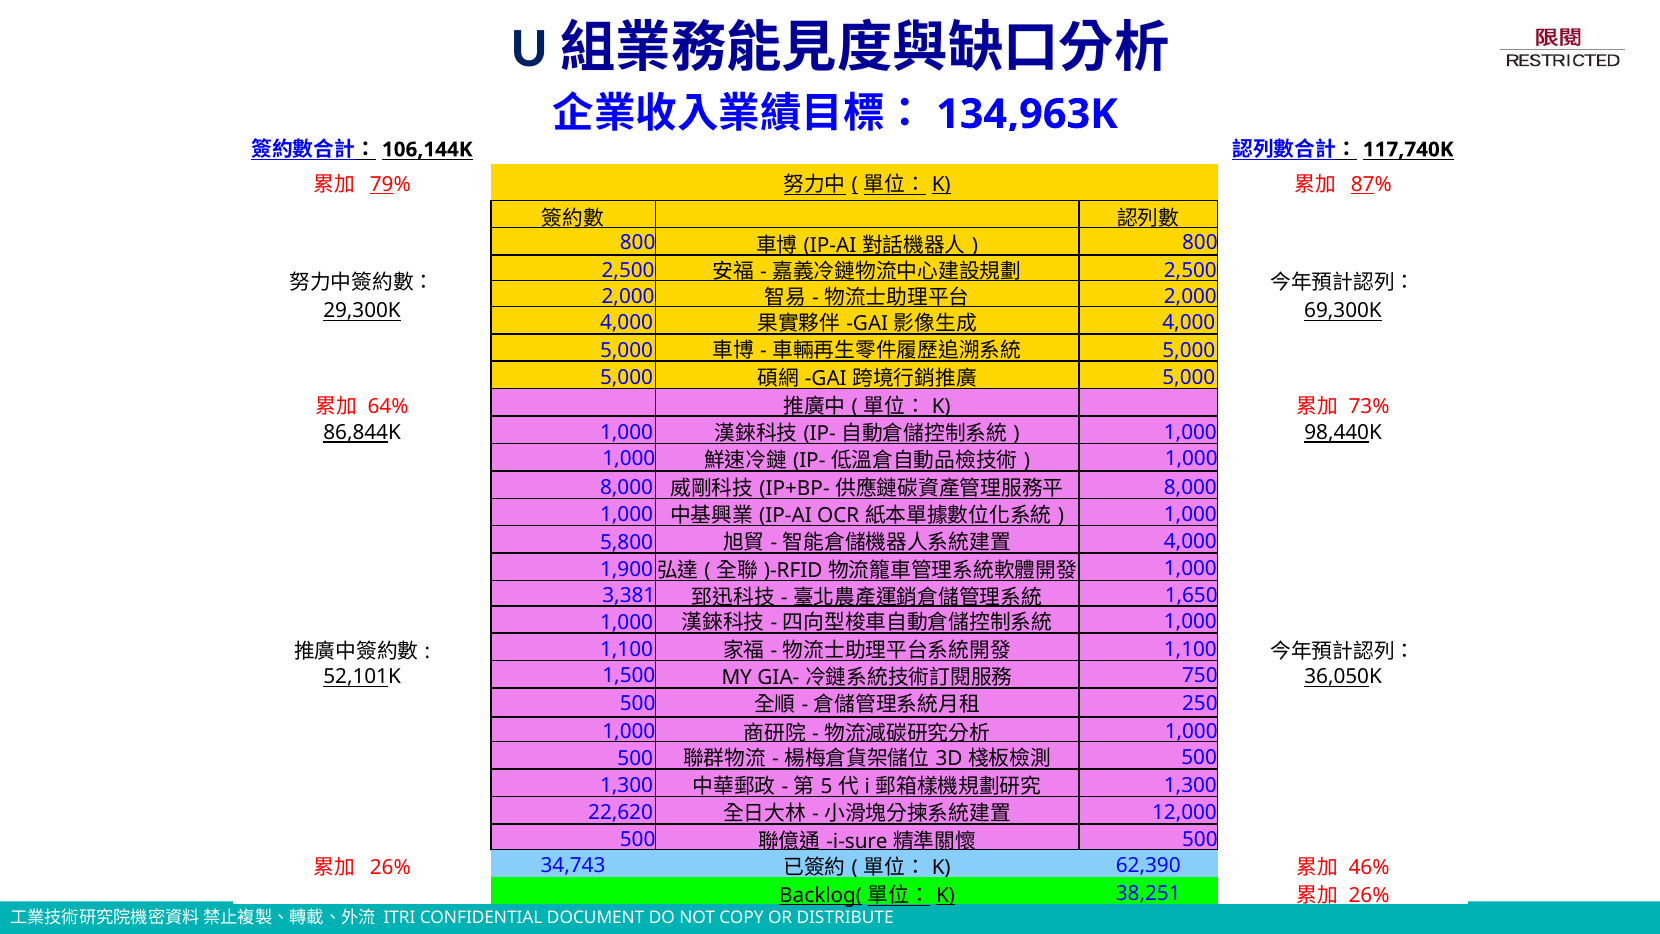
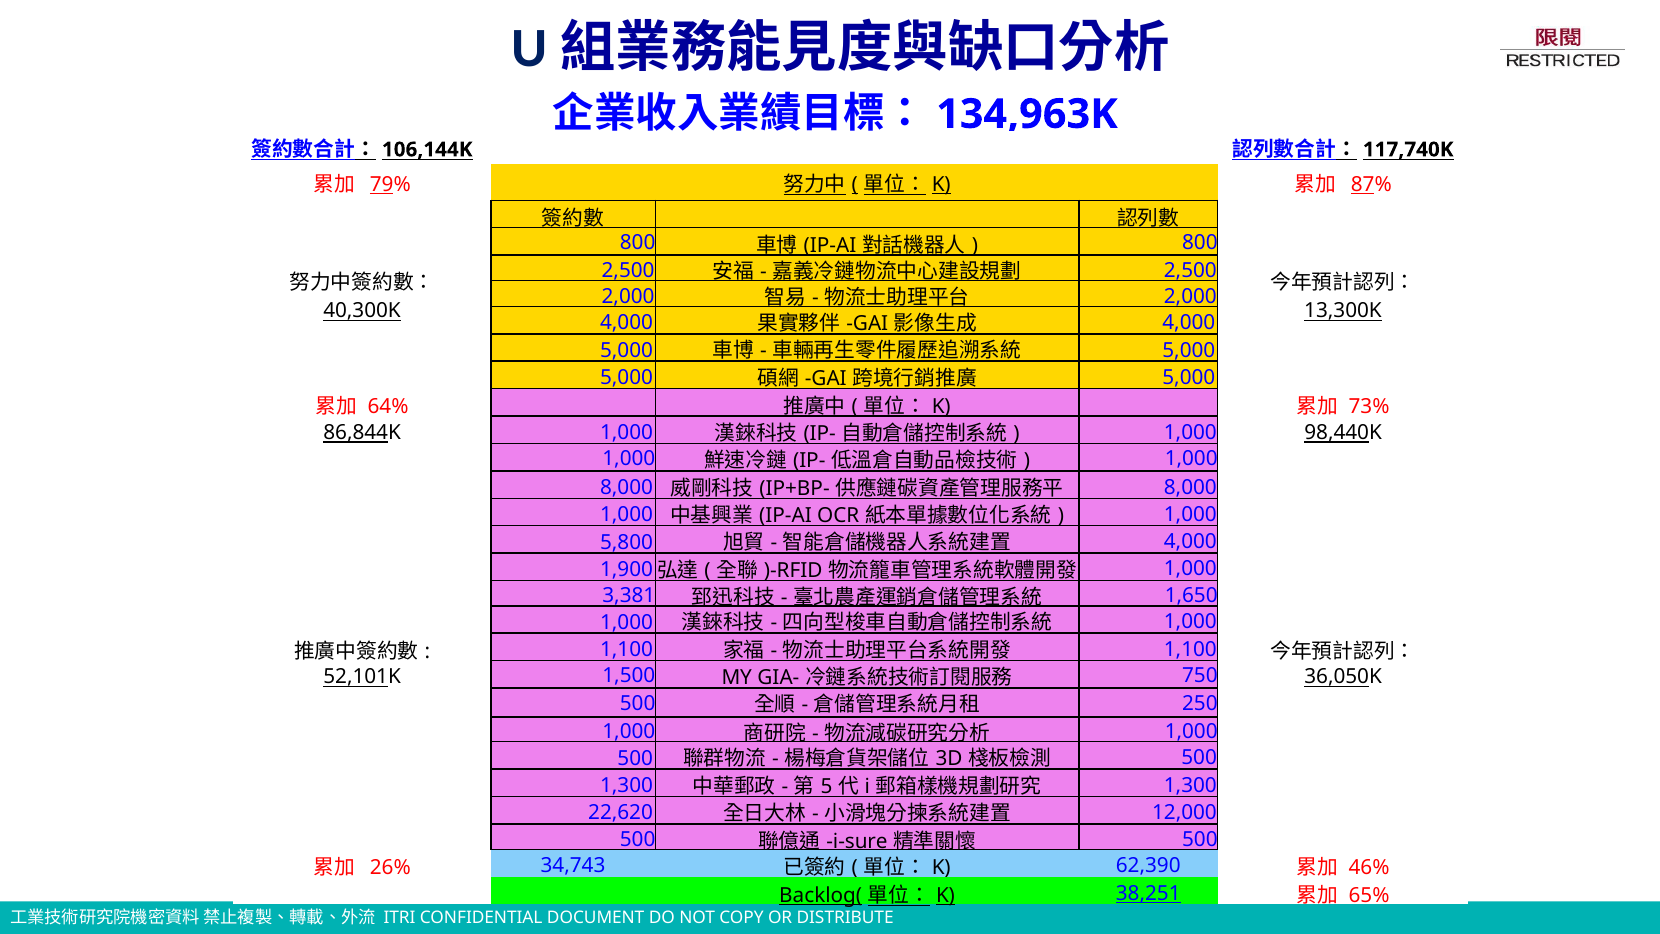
29,300K: 29,300K -> 40,300K
69,300K: 69,300K -> 13,300K
38,251 underline: none -> present
26% at (1369, 895): 26% -> 65%
